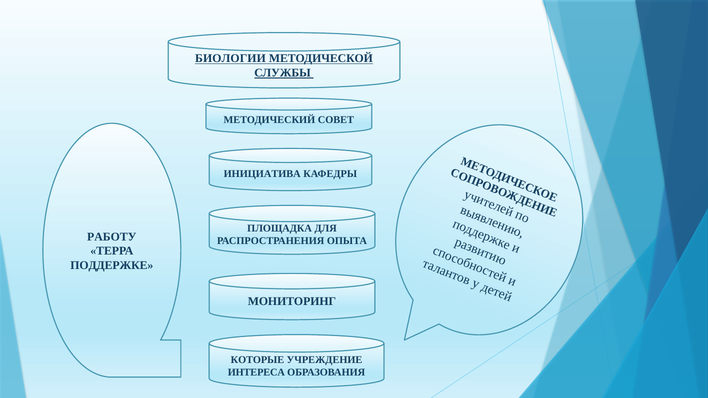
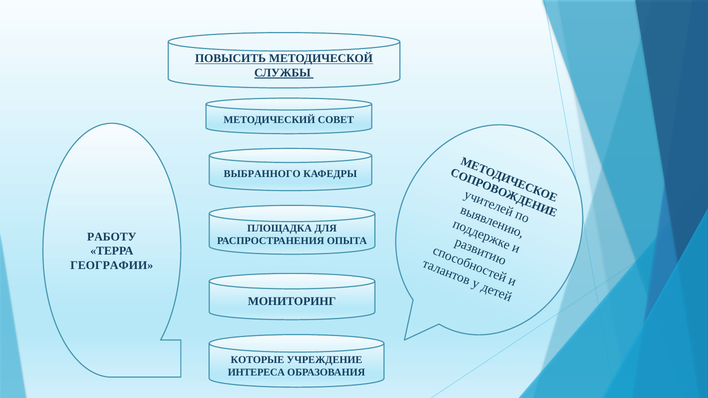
БИОЛОГИИ: БИОЛОГИИ -> ПОВЫСИТЬ
ИНИЦИАТИВА: ИНИЦИАТИВА -> ВЫБРАННОГО
ПОДДЕРЖКЕ: ПОДДЕРЖКЕ -> ГЕОГРАФИИ
